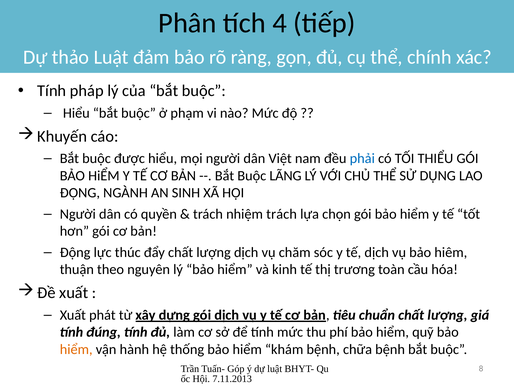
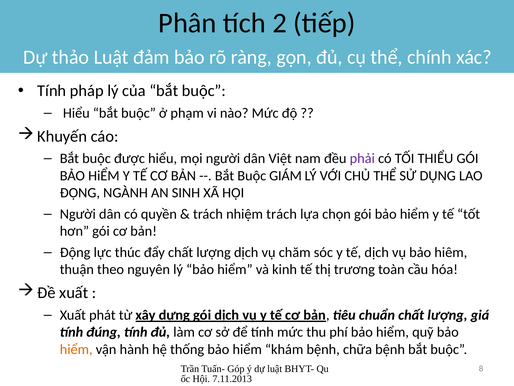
4: 4 -> 2
phải colour: blue -> purple
LÃNG: LÃNG -> GIÁM
